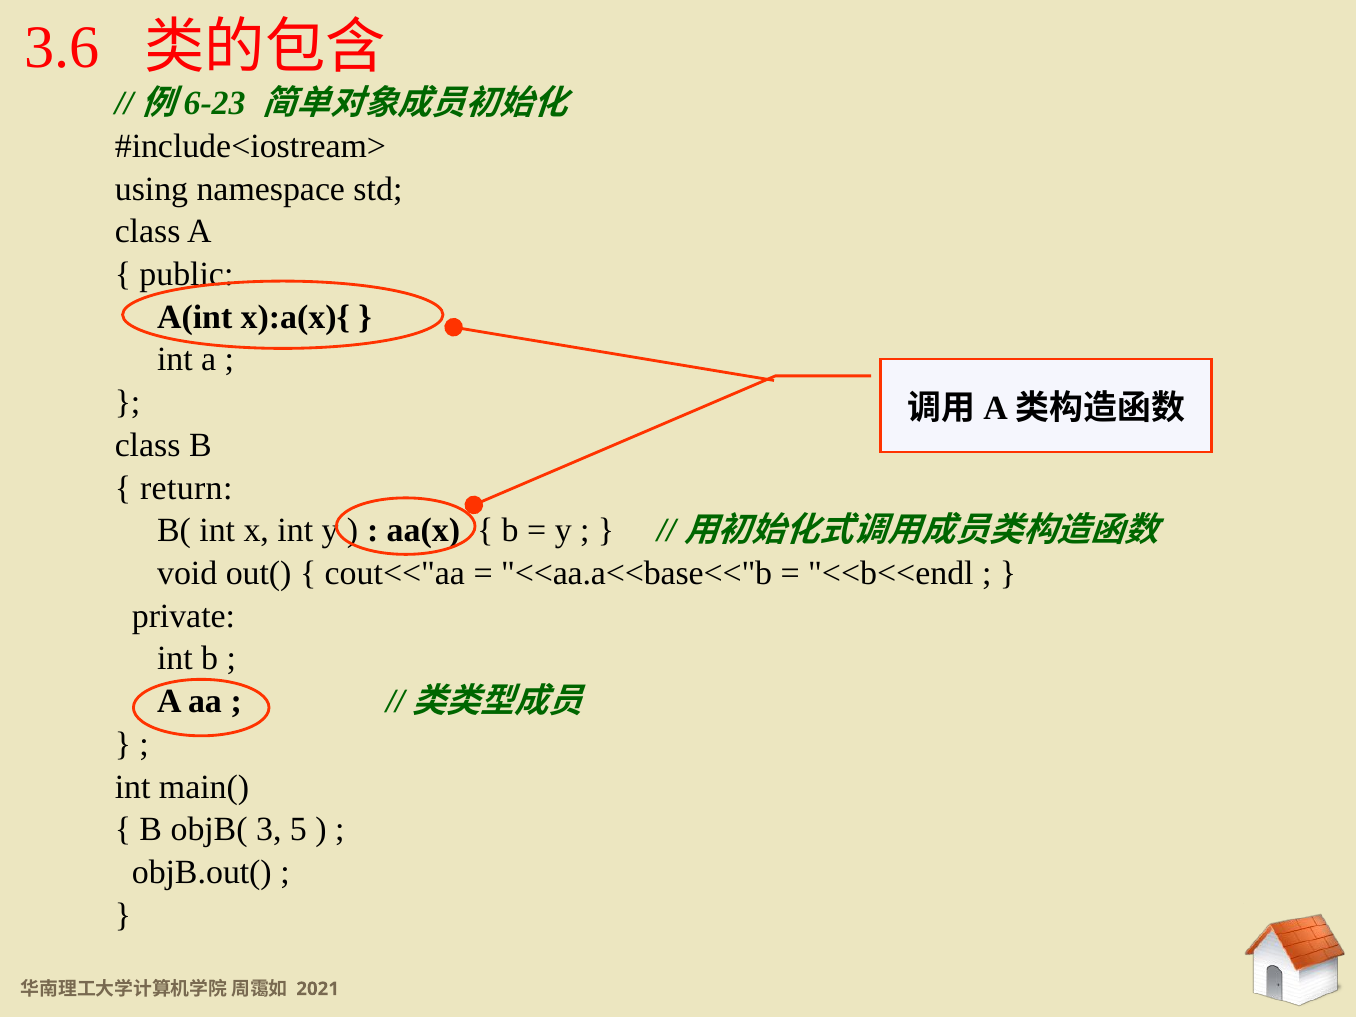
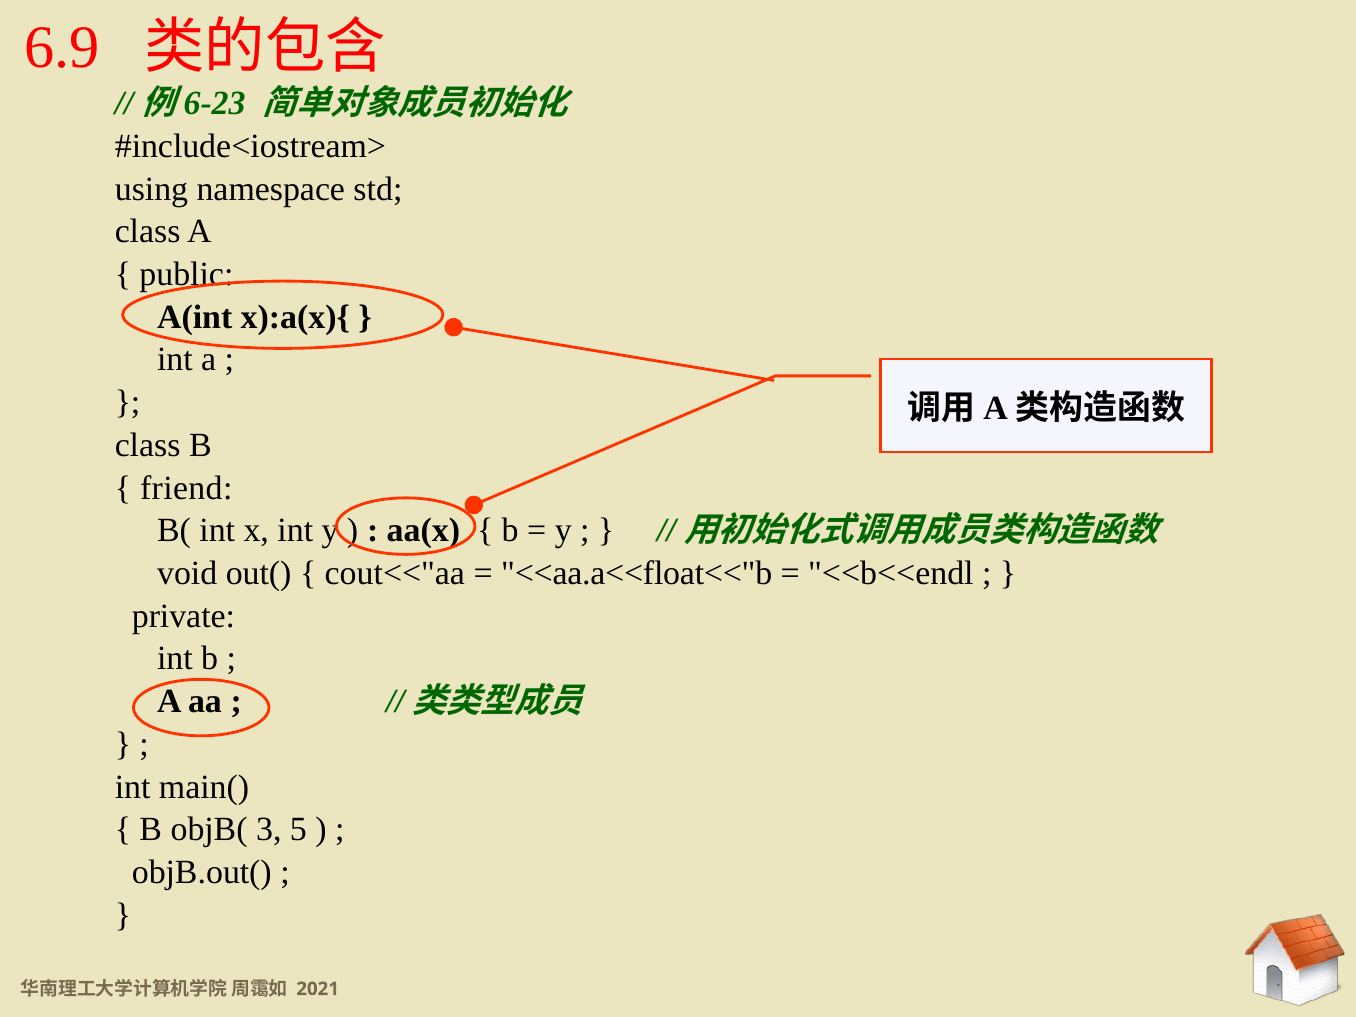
3.6: 3.6 -> 6.9
return: return -> friend
<<aa.a<<base<<"b: <<aa.a<<base<<"b -> <<aa.a<<float<<"b
